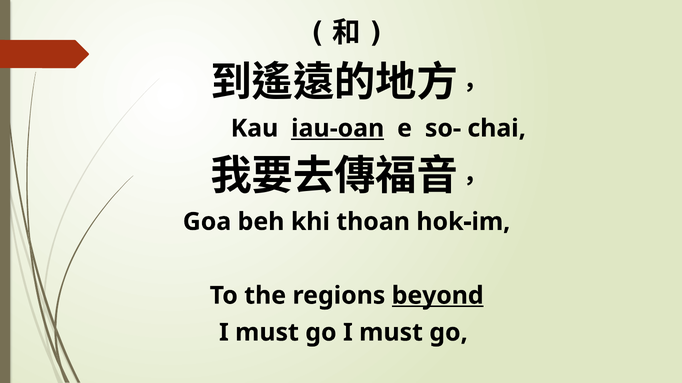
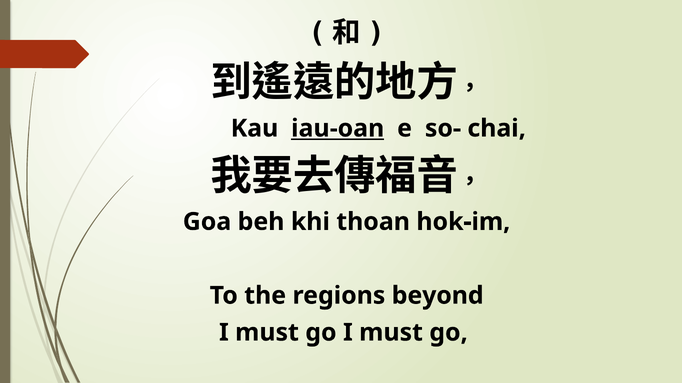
beyond underline: present -> none
